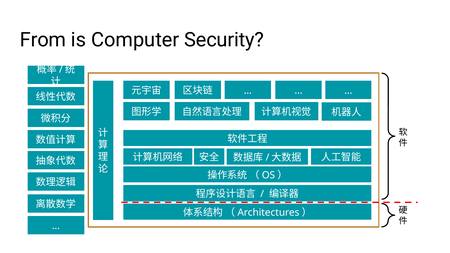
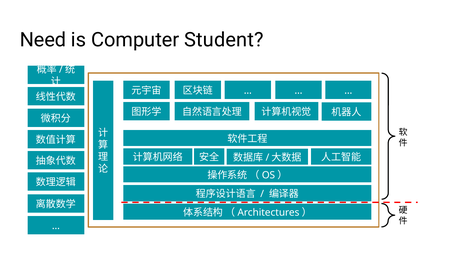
From: From -> Need
Security: Security -> Student
